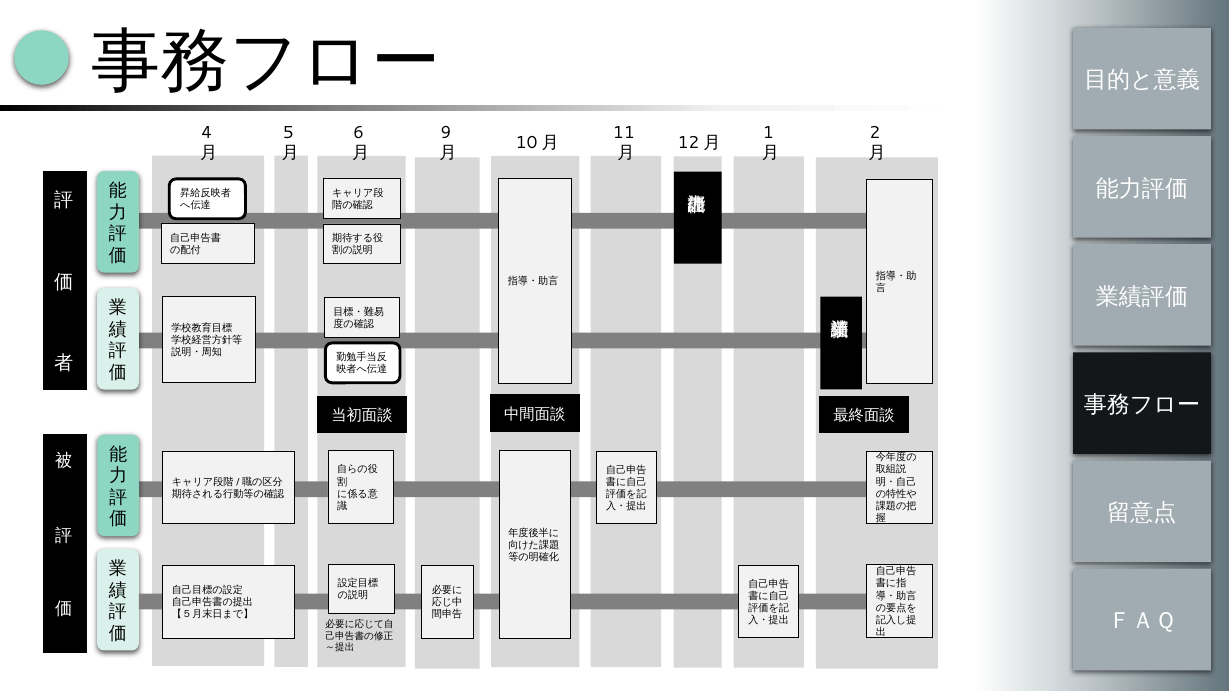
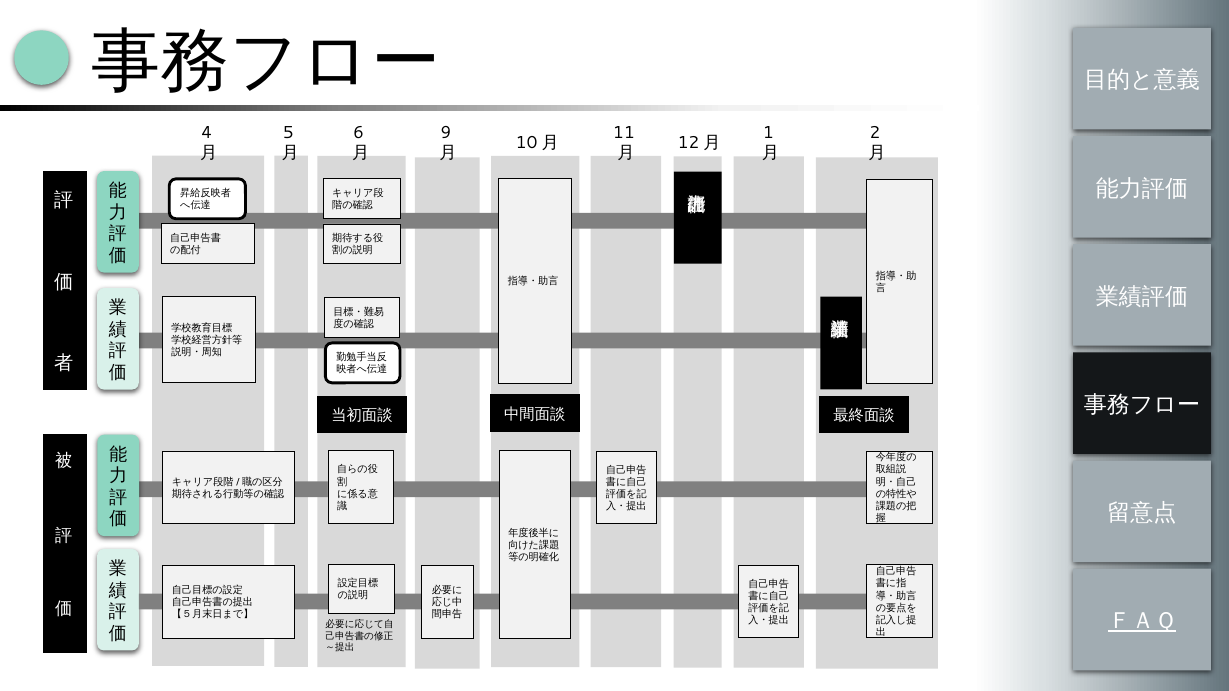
ＦＡＱ underline: none -> present
